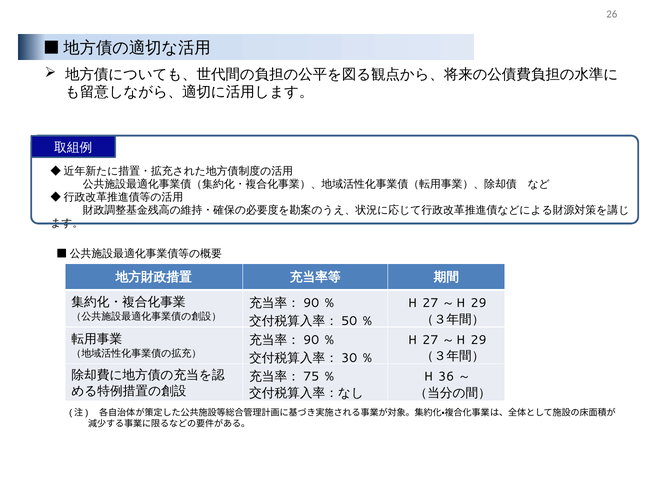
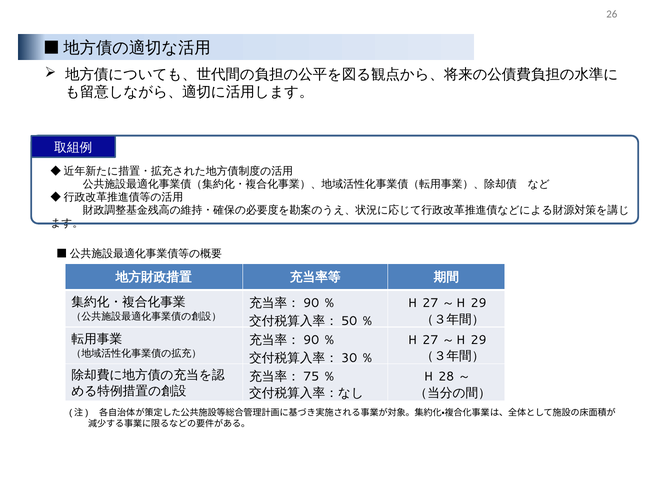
36: 36 -> 28
